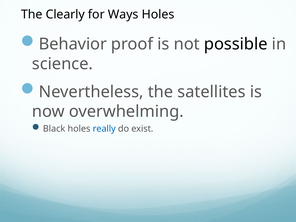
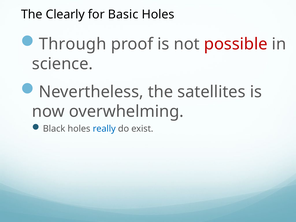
Ways: Ways -> Basic
Behavior: Behavior -> Through
possible colour: black -> red
